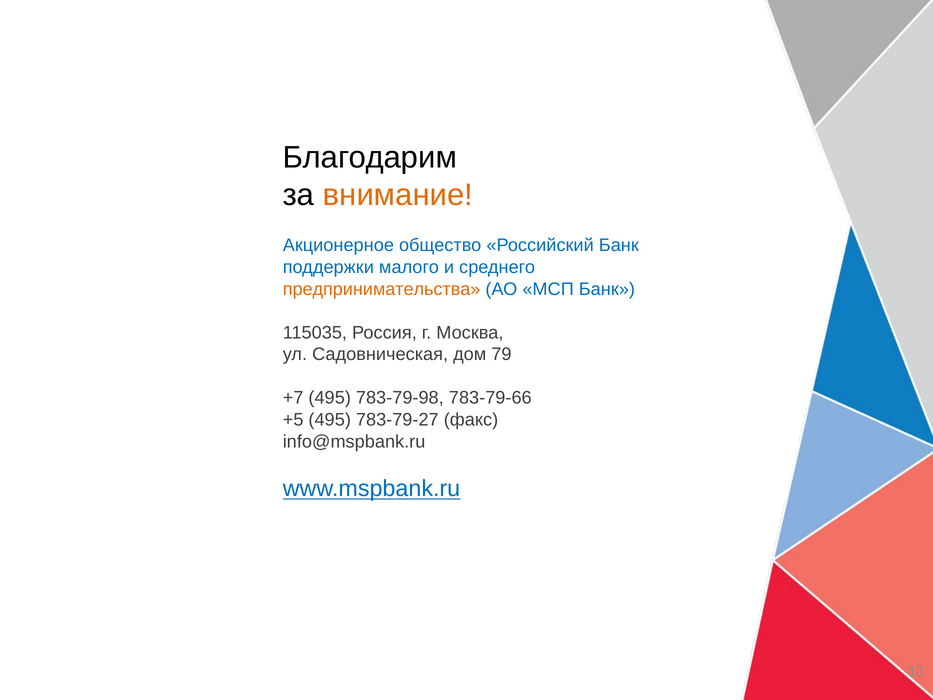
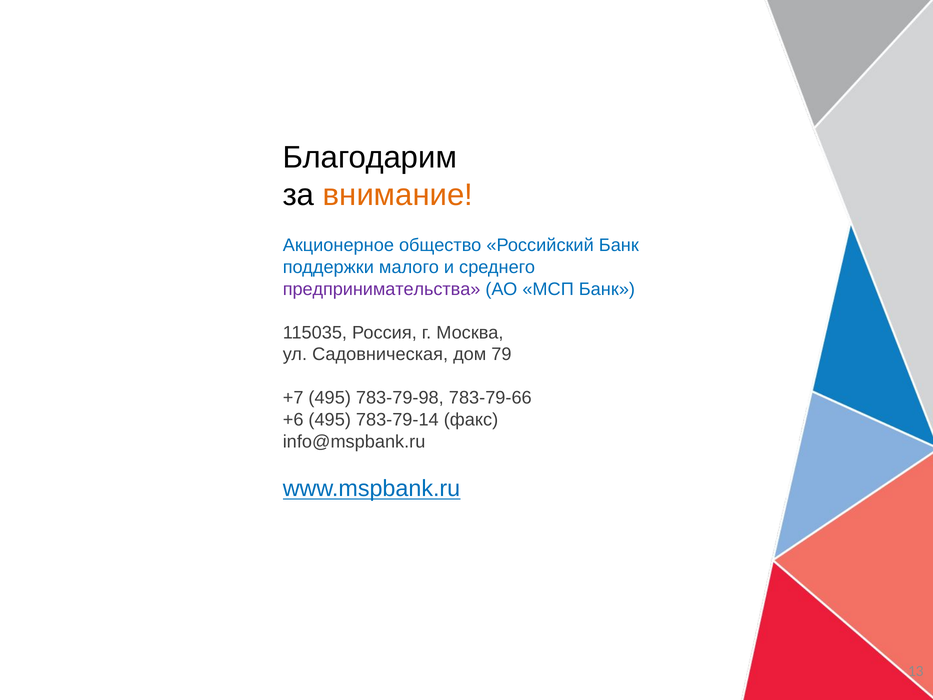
предпринимательства colour: orange -> purple
+5: +5 -> +6
783-79-27: 783-79-27 -> 783-79-14
